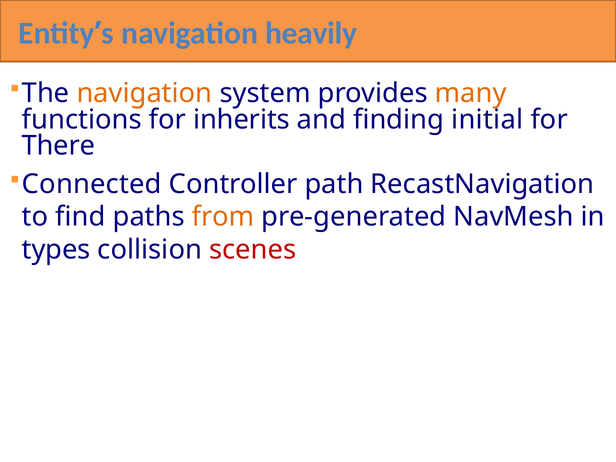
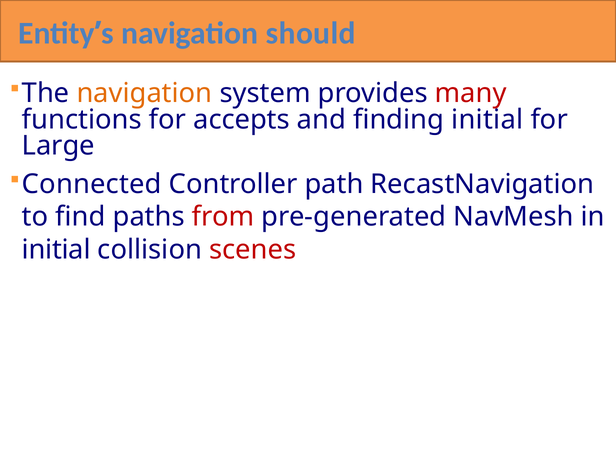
heavily: heavily -> should
many colour: orange -> red
inherits: inherits -> accepts
There: There -> Large
from colour: orange -> red
types at (56, 250): types -> initial
